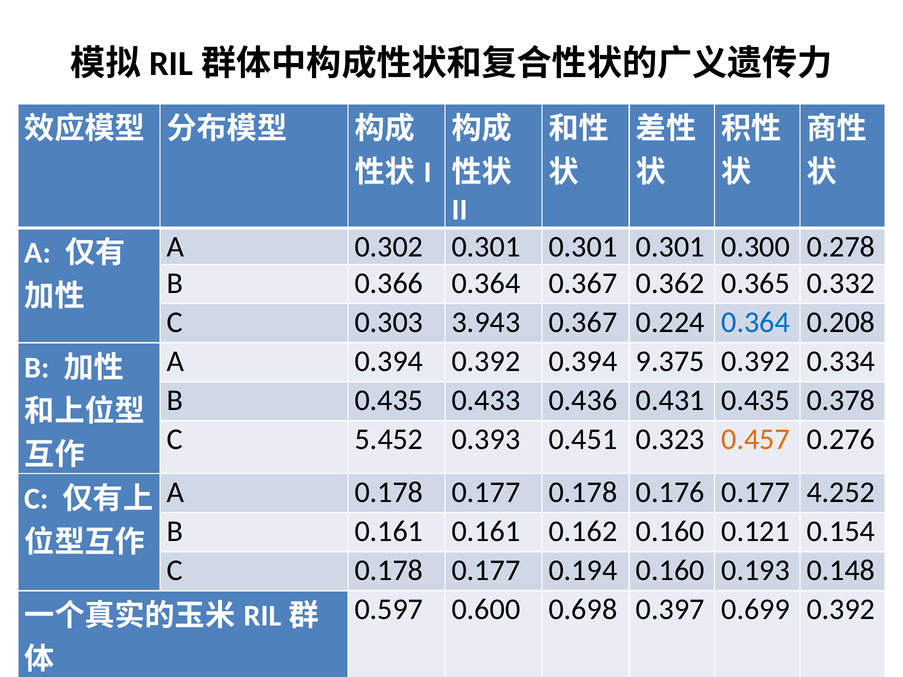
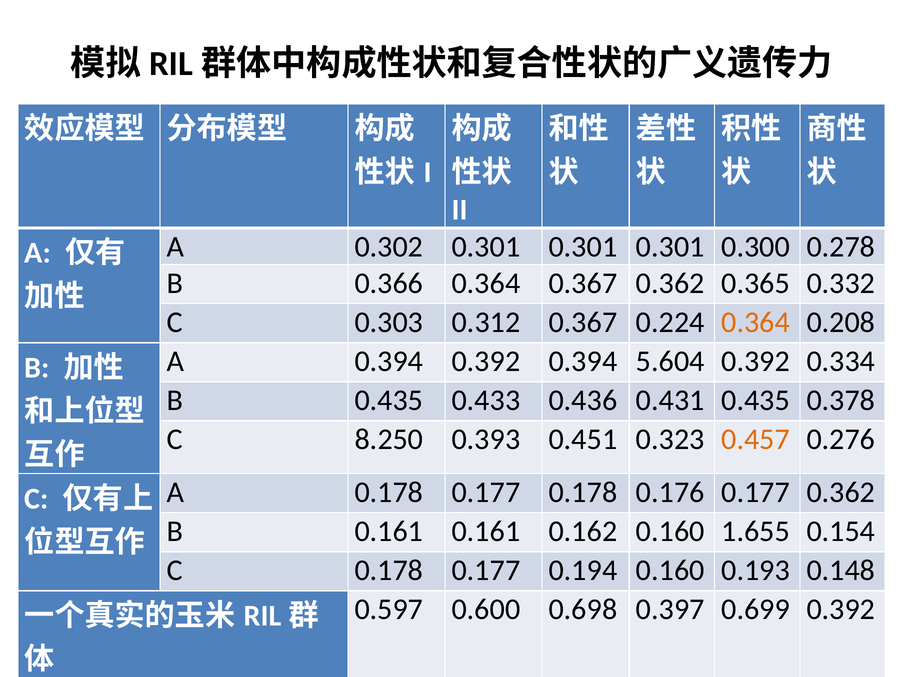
3.943: 3.943 -> 0.312
0.364 at (756, 322) colour: blue -> orange
9.375: 9.375 -> 5.604
5.452: 5.452 -> 8.250
0.177 4.252: 4.252 -> 0.362
0.121: 0.121 -> 1.655
